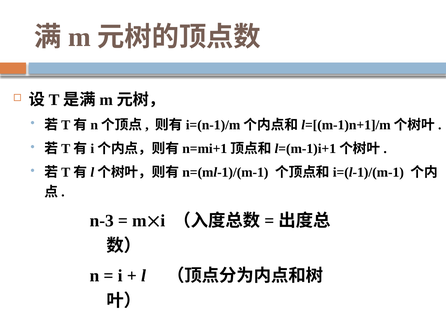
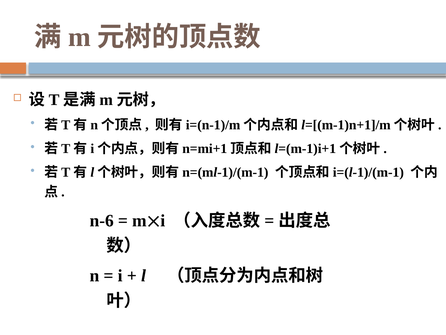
n-3: n-3 -> n-6
